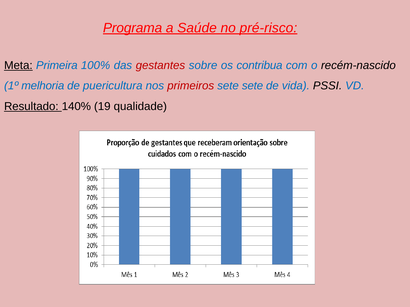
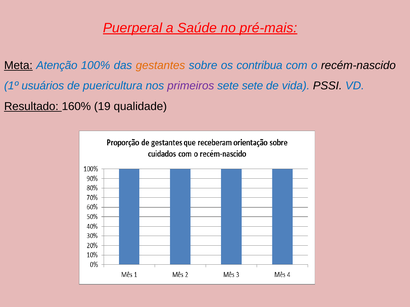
Programa: Programa -> Puerperal
pré-risco: pré-risco -> pré-mais
Primeira: Primeira -> Atenção
gestantes colour: red -> orange
melhoria: melhoria -> usuários
primeiros colour: red -> purple
140%: 140% -> 160%
